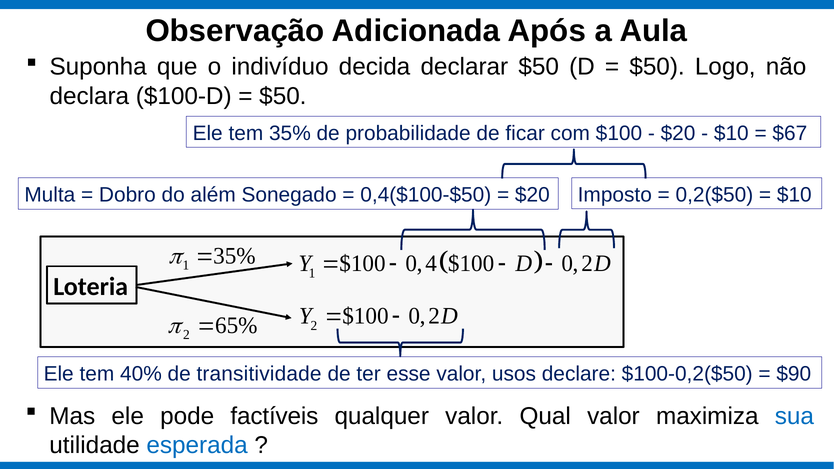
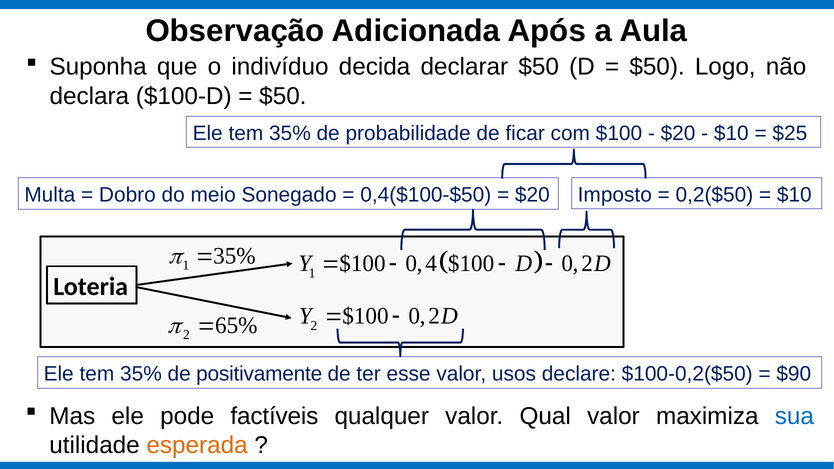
$67: $67 -> $25
além: além -> meio
40% at (141, 374): 40% -> 35%
transitividade: transitividade -> positivamente
esperada colour: blue -> orange
